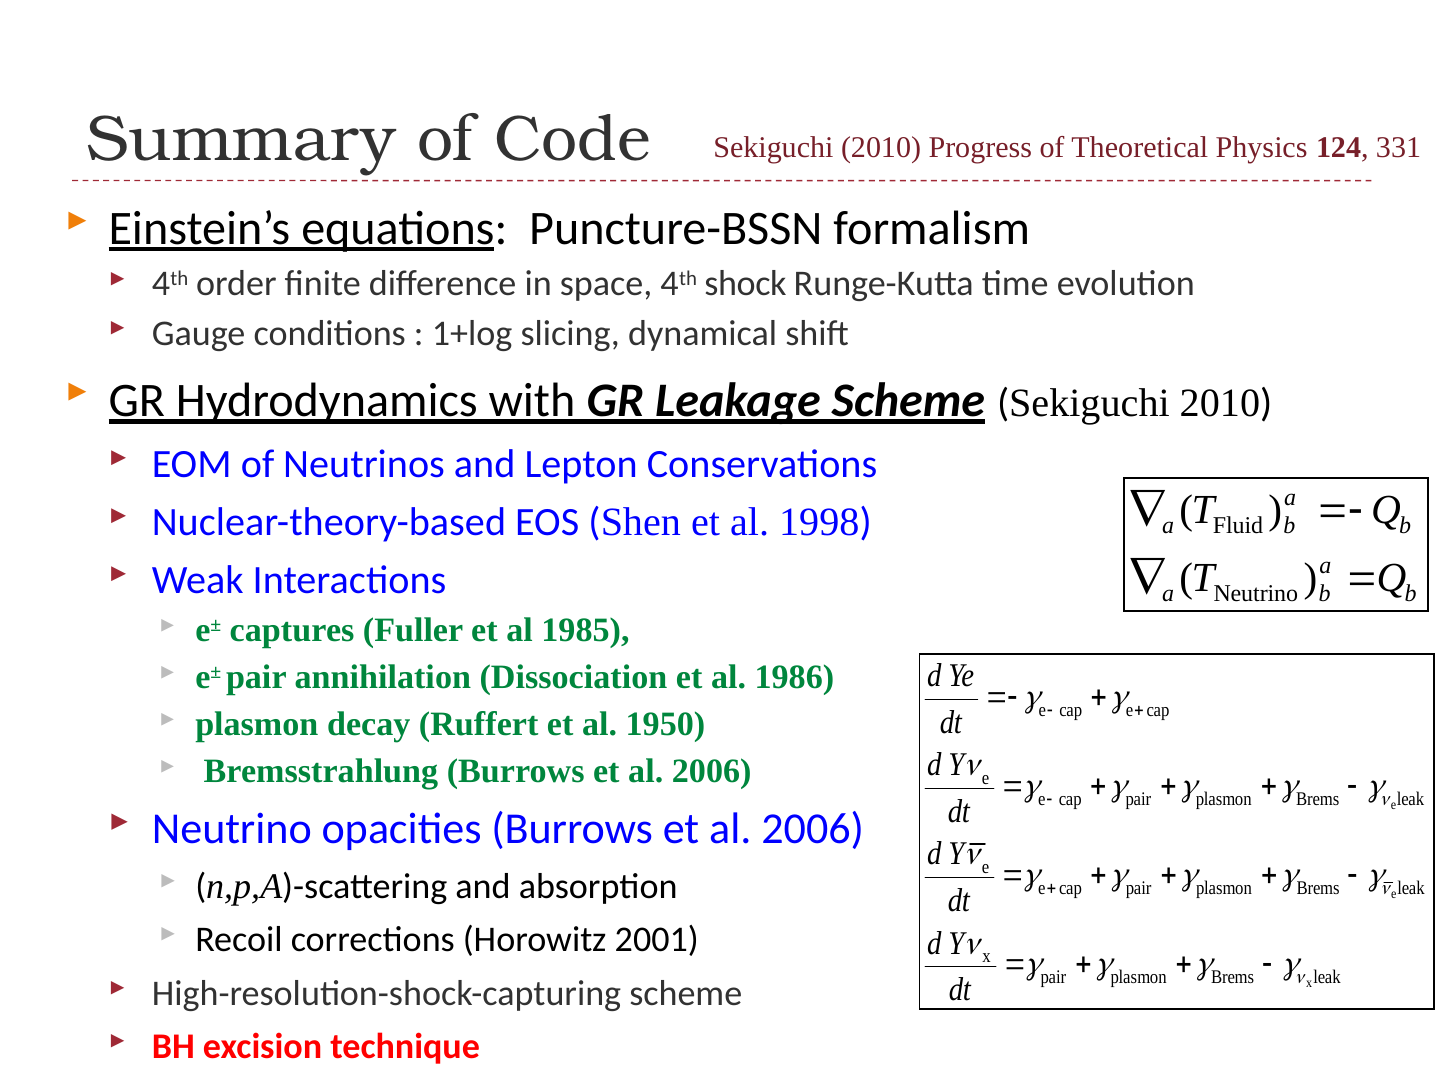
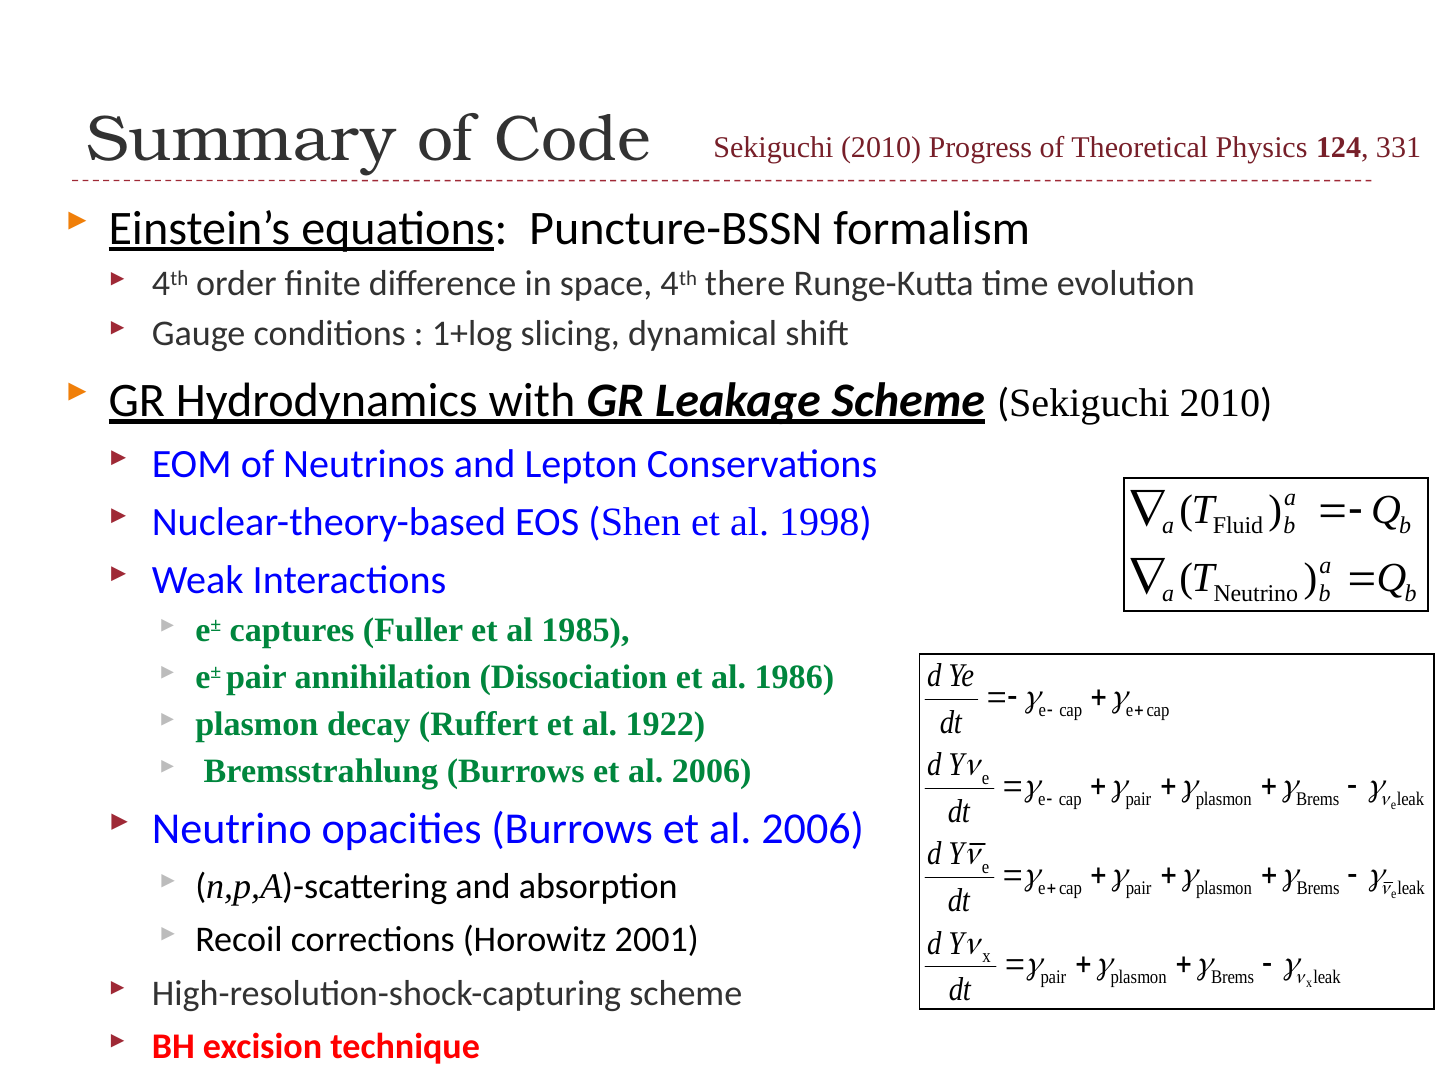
shock: shock -> there
1950: 1950 -> 1922
